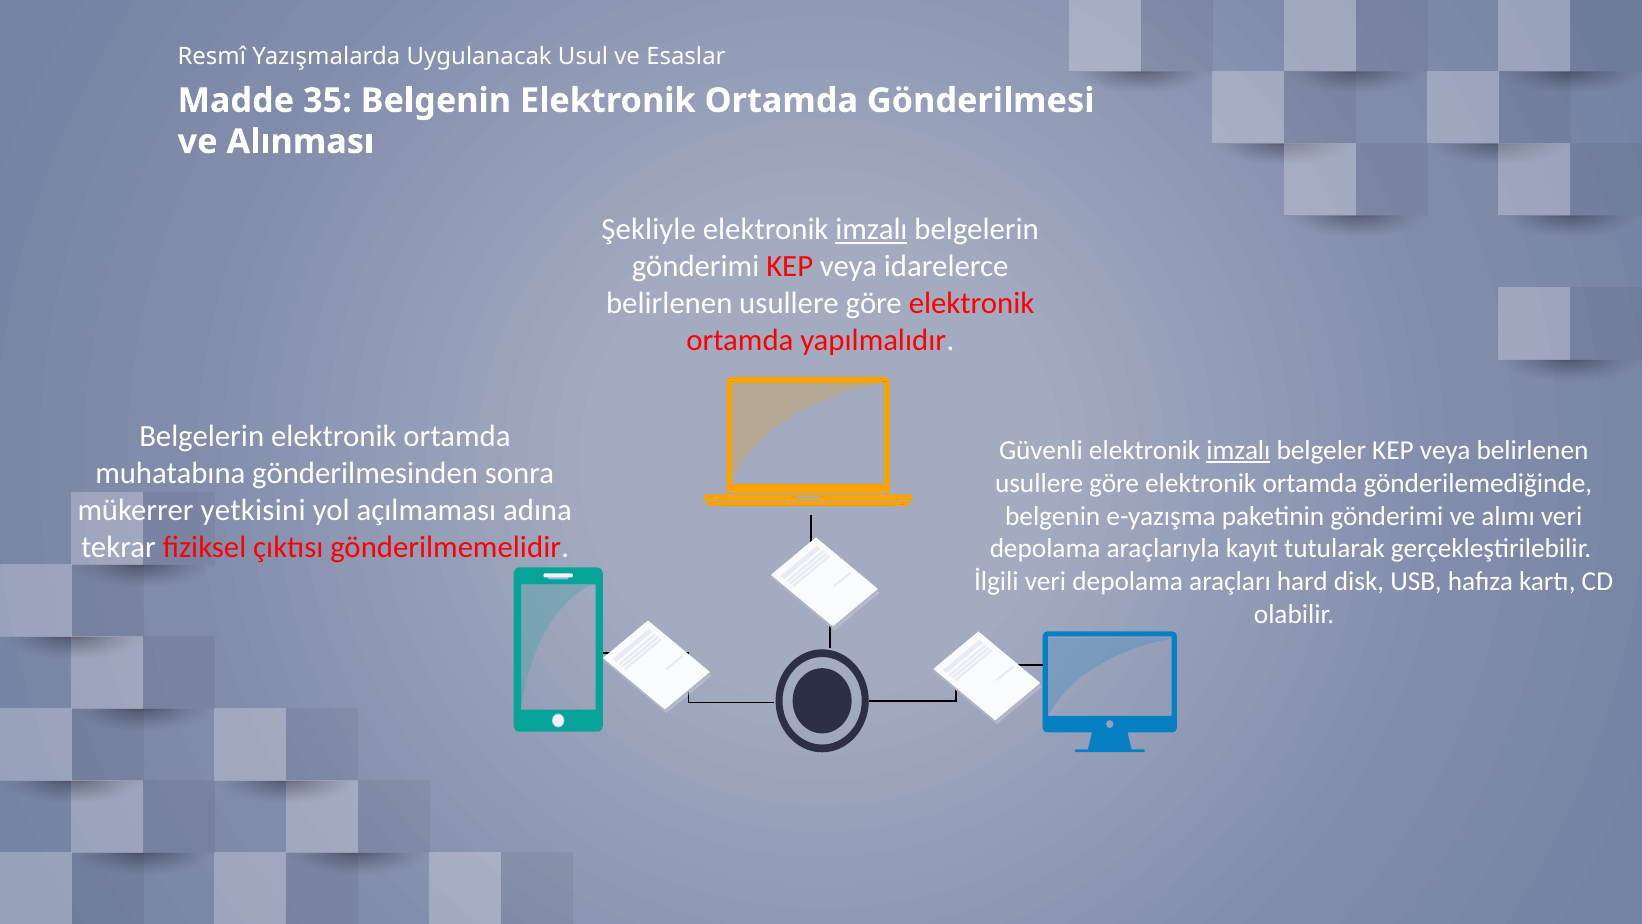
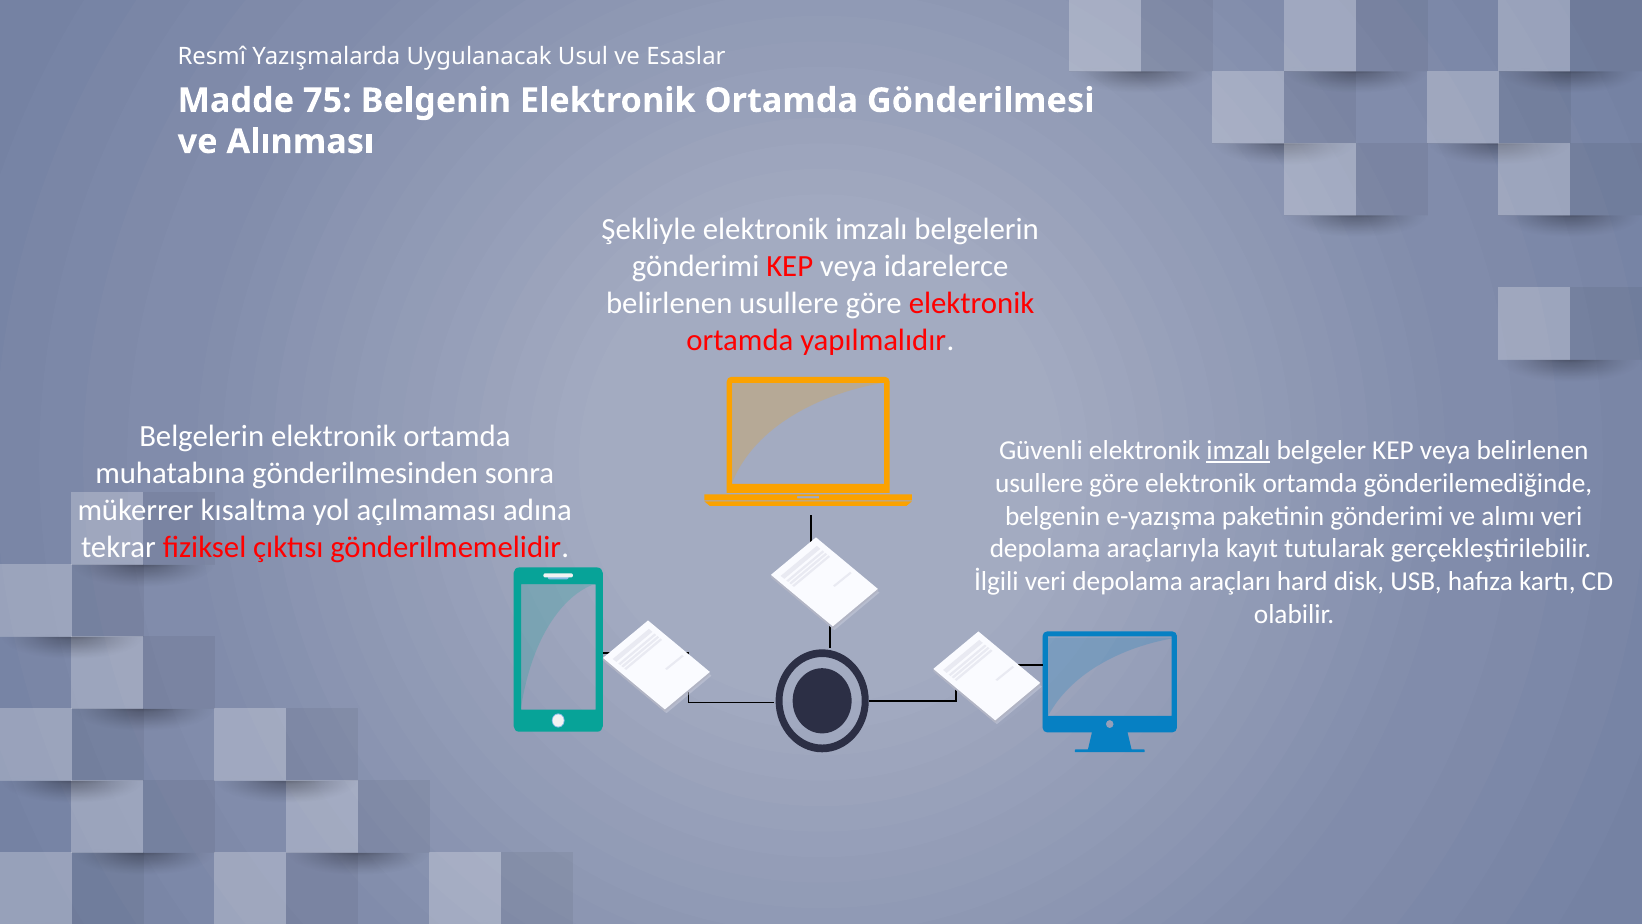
35: 35 -> 75
imzalı at (871, 229) underline: present -> none
yetkisini: yetkisini -> kısaltma
